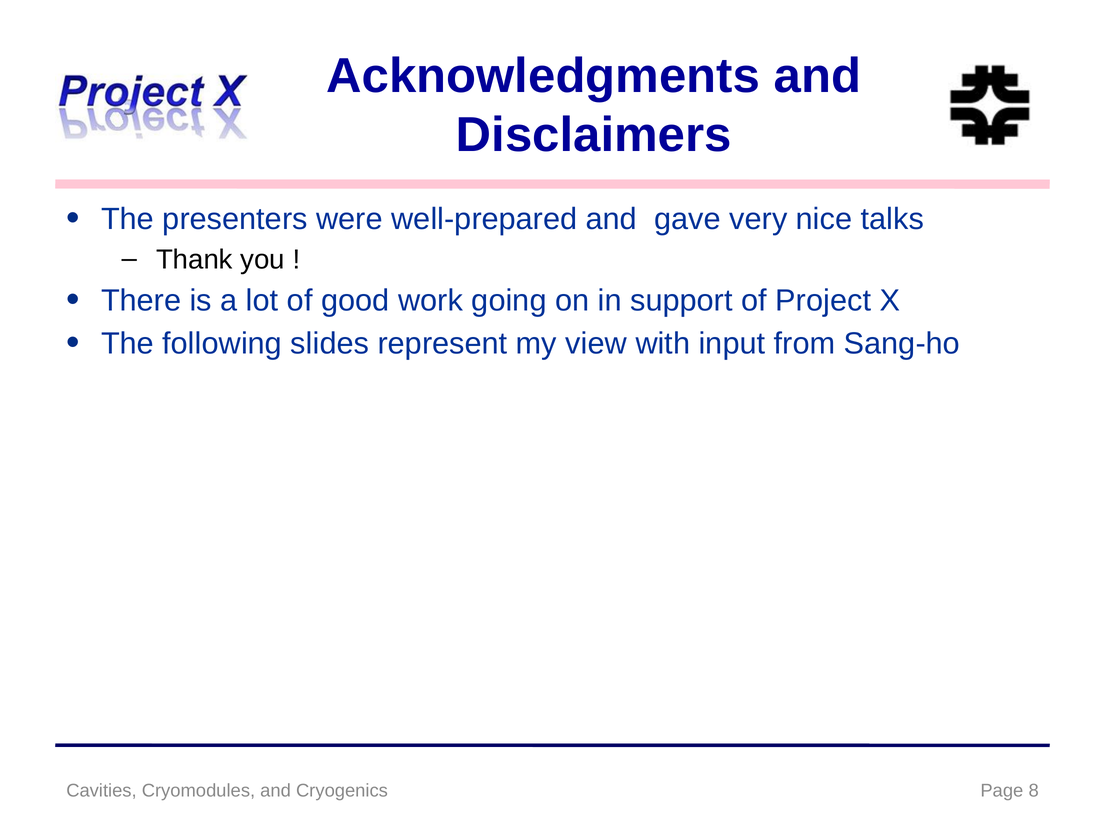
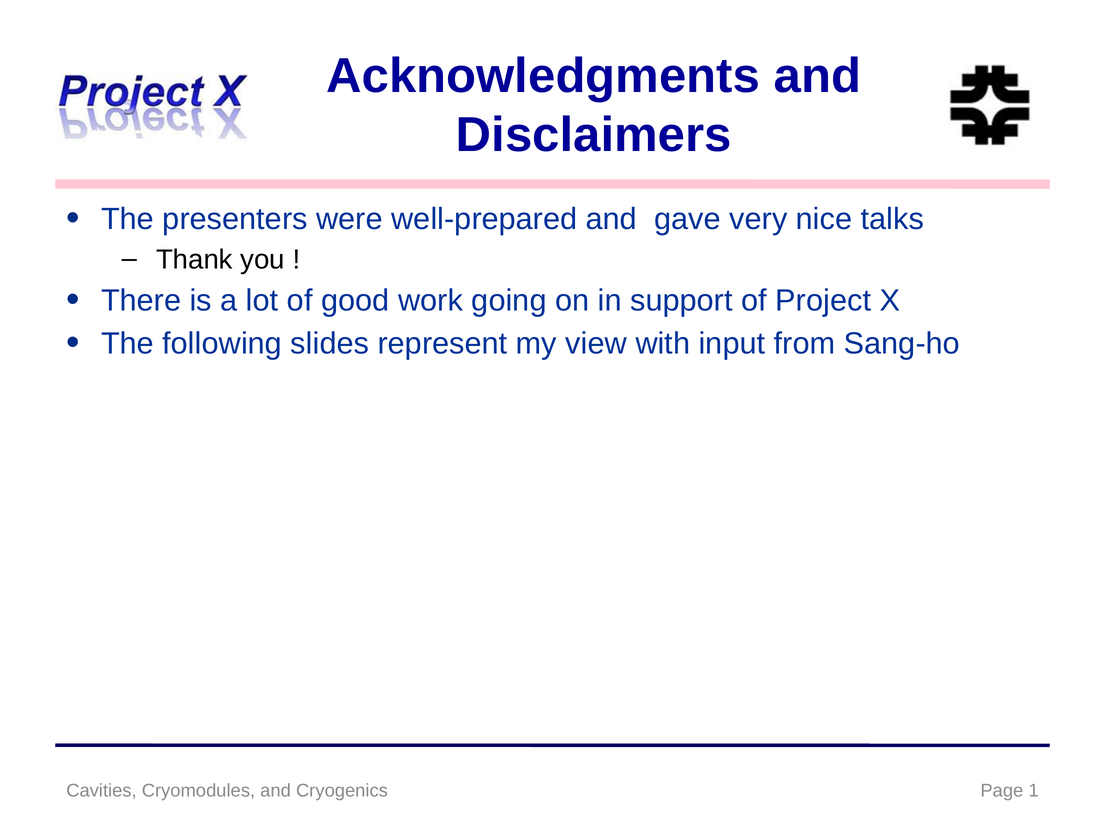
8: 8 -> 1
